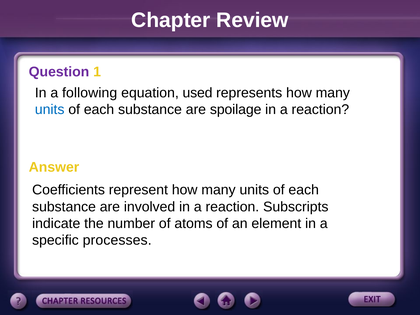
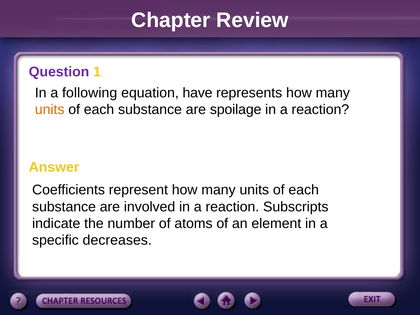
used: used -> have
units at (50, 110) colour: blue -> orange
processes: processes -> decreases
